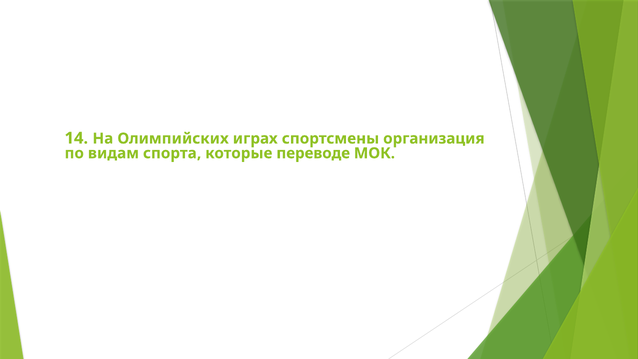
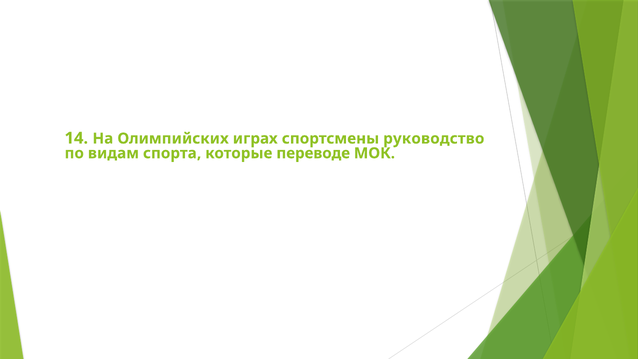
организация: организация -> руководство
